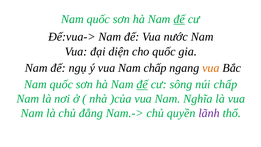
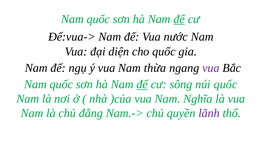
Nam chấp: chấp -> thừa
vua at (211, 68) colour: orange -> purple
núi chấp: chấp -> quốc
